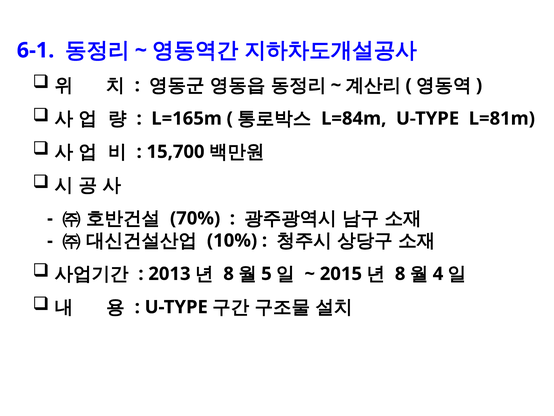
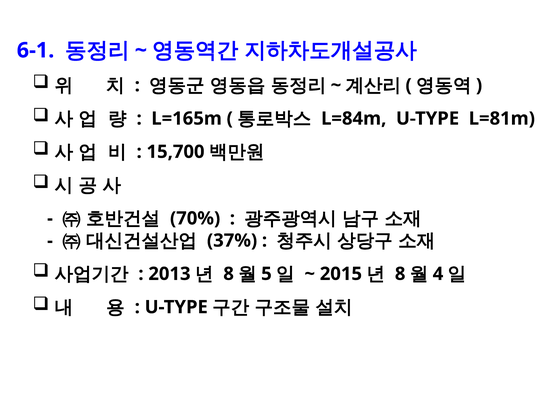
10%: 10% -> 37%
